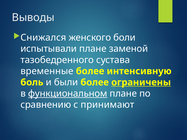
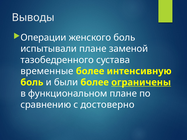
Снижался: Снижался -> Операции
женского боли: боли -> боль
функциональном underline: present -> none
принимают: принимают -> достоверно
